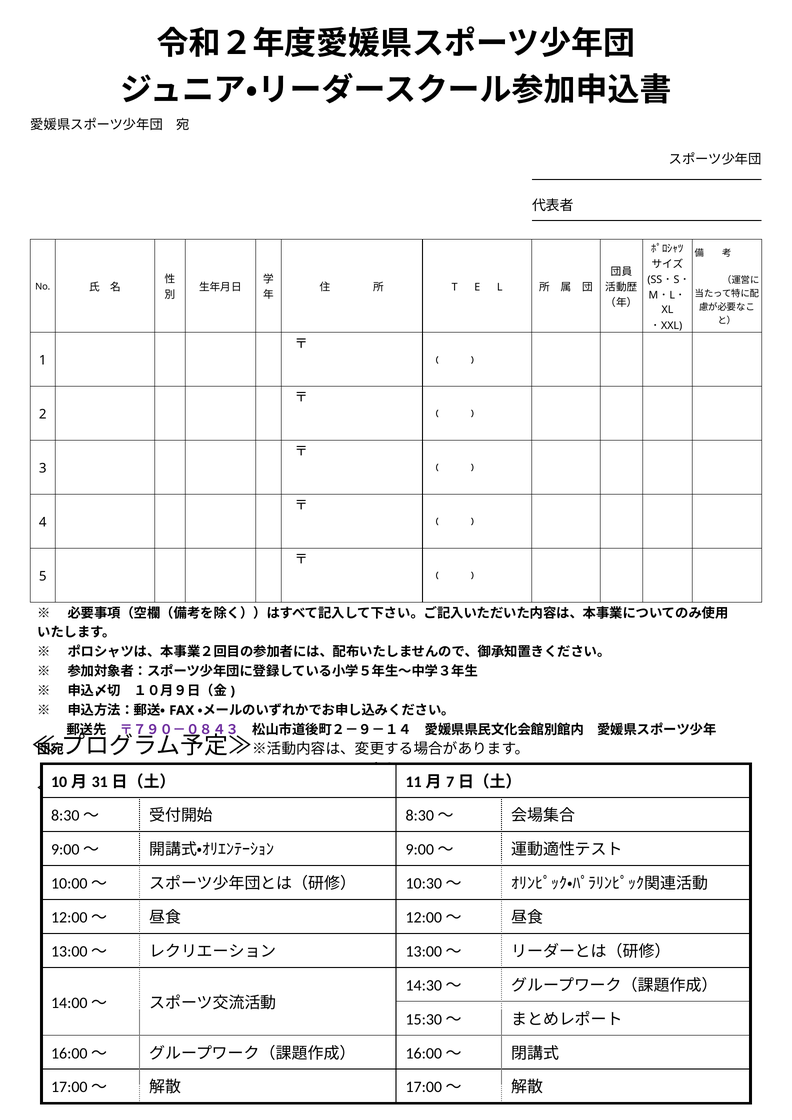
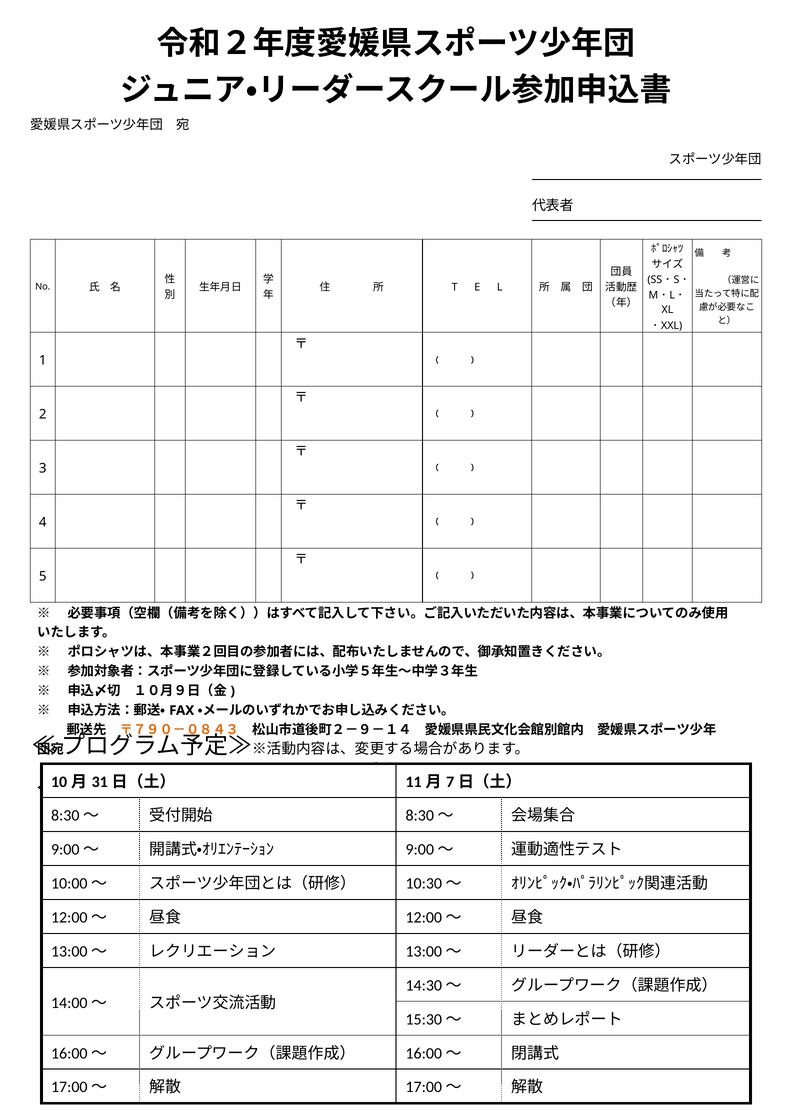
〒７９０－０８４３ colour: purple -> orange
